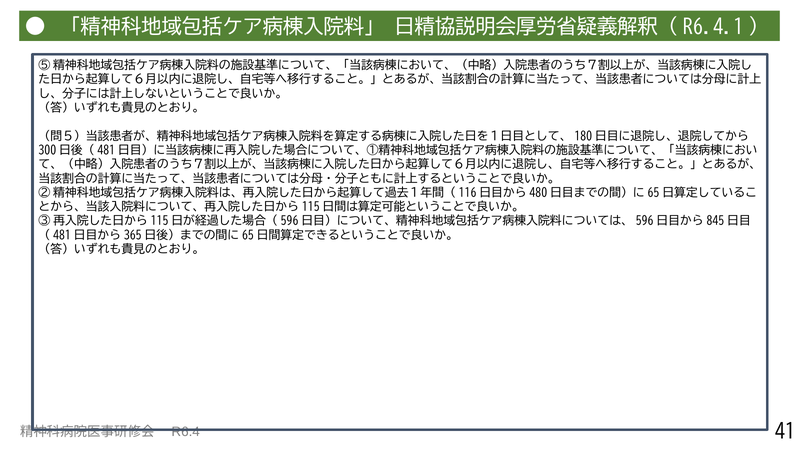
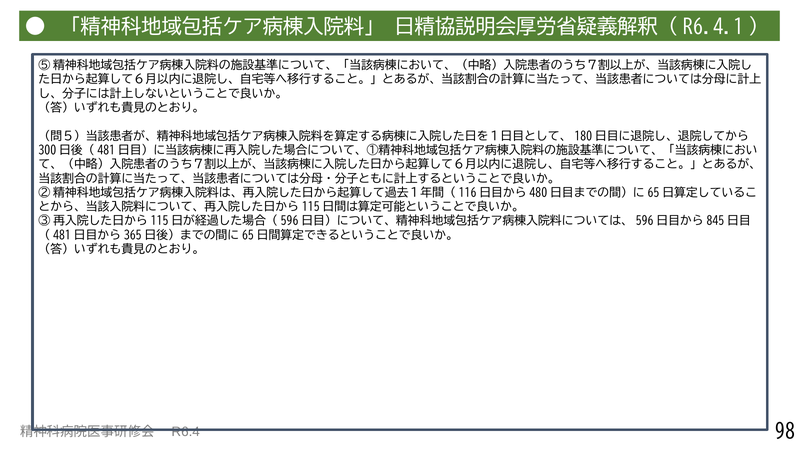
41: 41 -> 98
